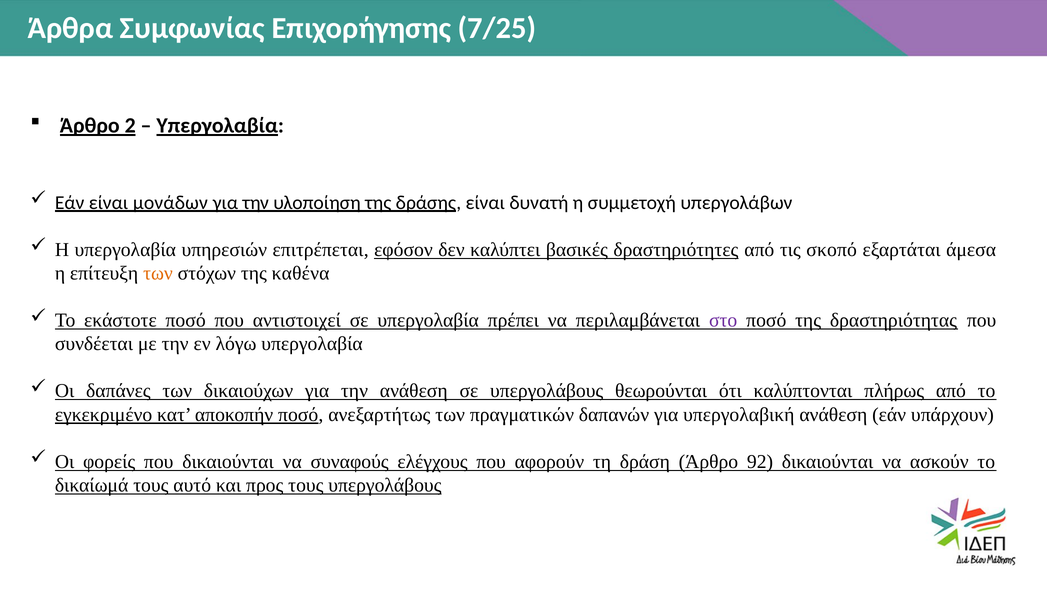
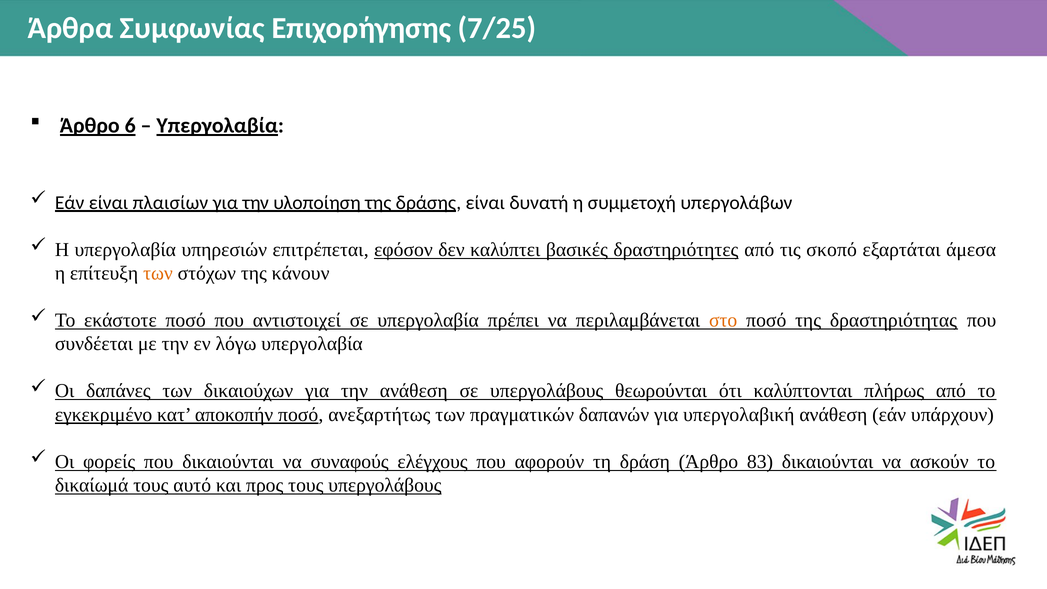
2: 2 -> 6
μονάδων: μονάδων -> πλαισίων
καθένα: καθένα -> κάνουν
στο colour: purple -> orange
92: 92 -> 83
